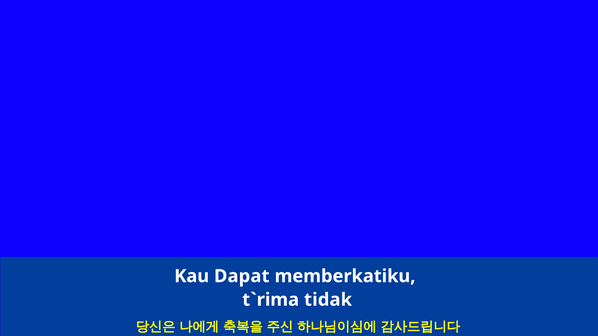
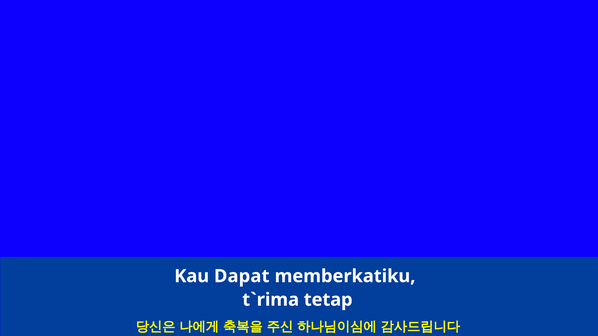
tidak: tidak -> tetap
